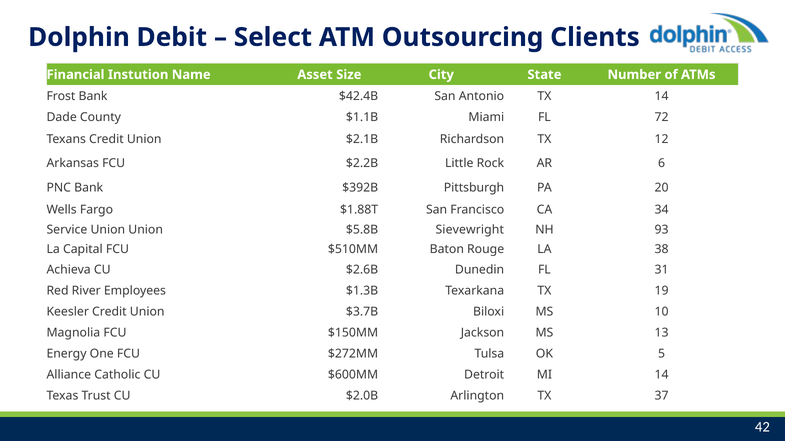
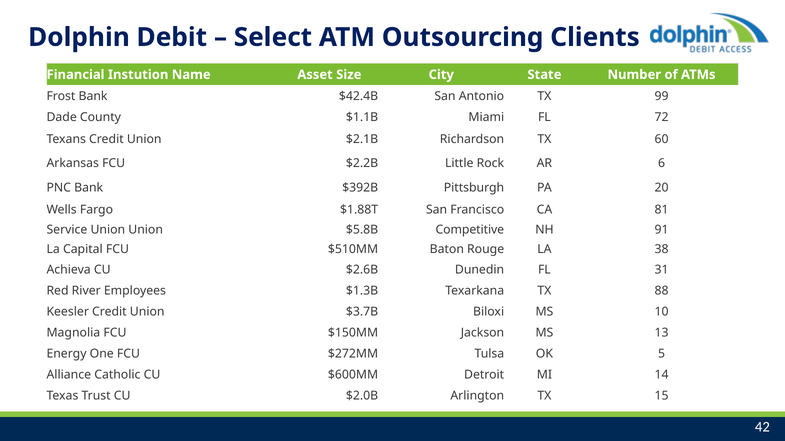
TX 14: 14 -> 99
12: 12 -> 60
34: 34 -> 81
Sievewright: Sievewright -> Competitive
93: 93 -> 91
19: 19 -> 88
37: 37 -> 15
